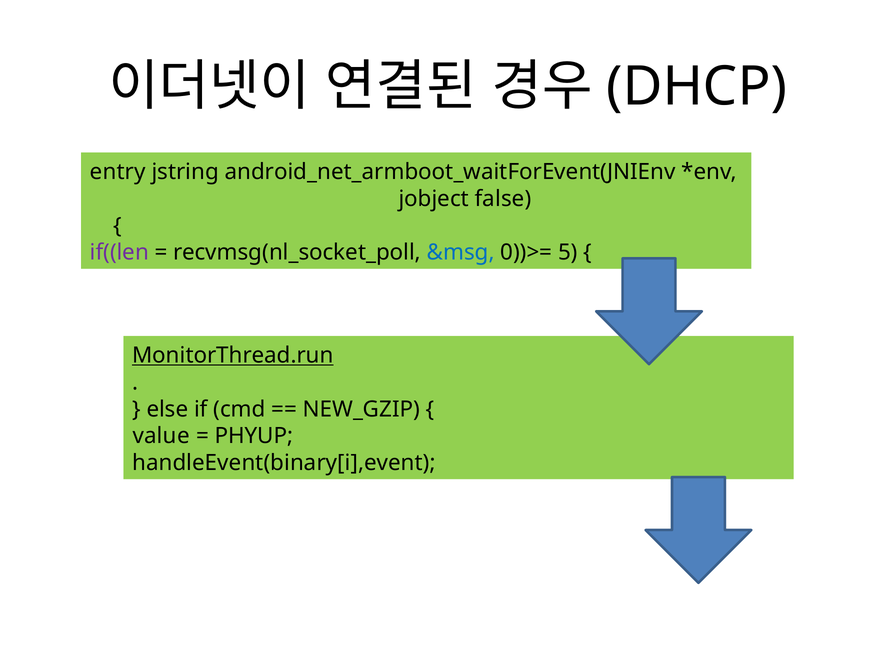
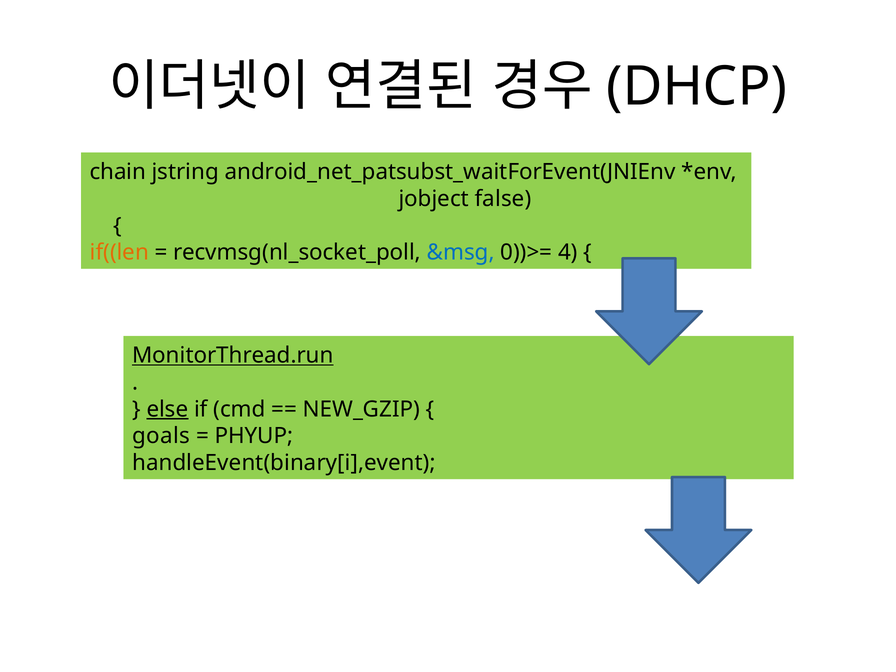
entry: entry -> chain
android_net_armboot_waitForEvent(JNIEnv: android_net_armboot_waitForEvent(JNIEnv -> android_net_patsubst_waitForEvent(JNIEnv
if((len colour: purple -> orange
5: 5 -> 4
else underline: none -> present
value: value -> goals
